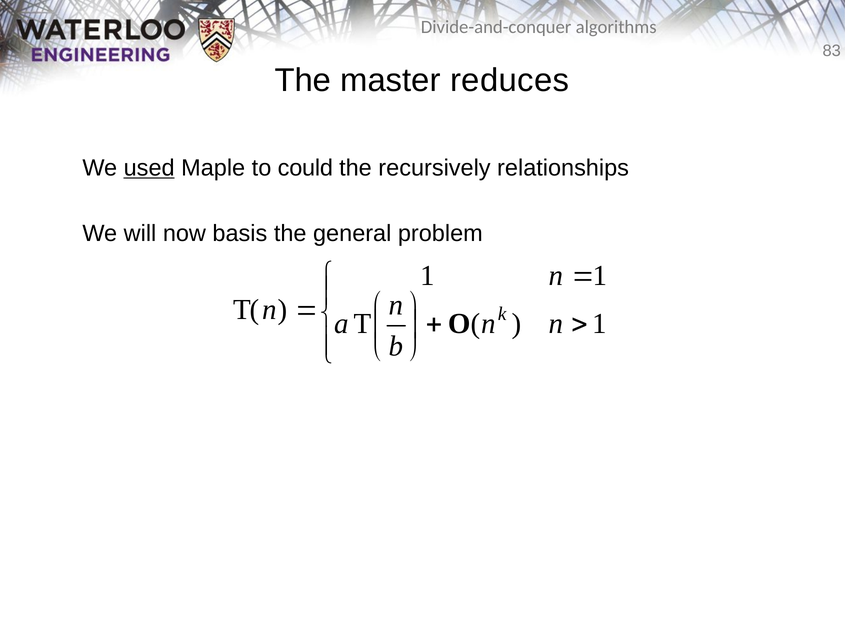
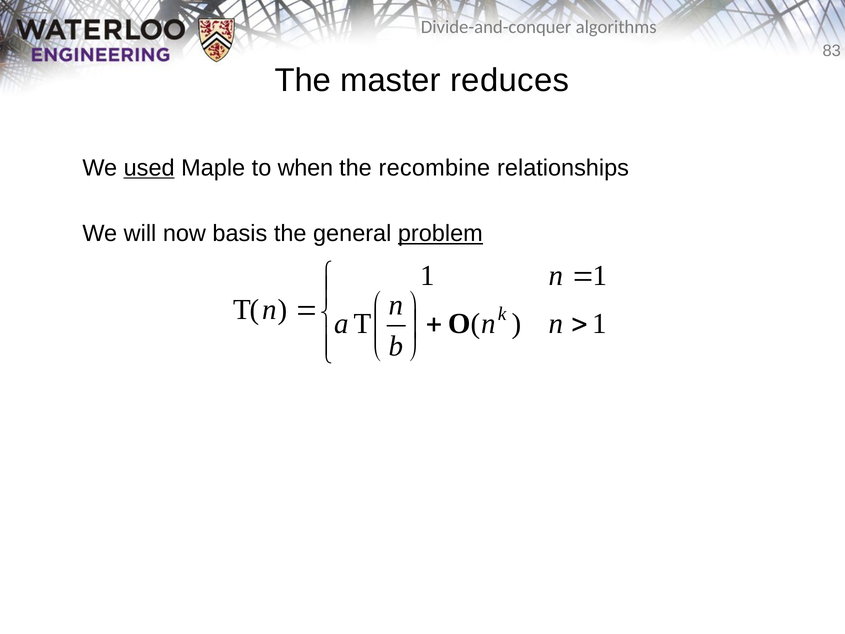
could: could -> when
recursively: recursively -> recombine
problem underline: none -> present
